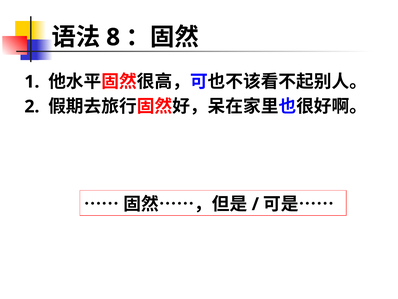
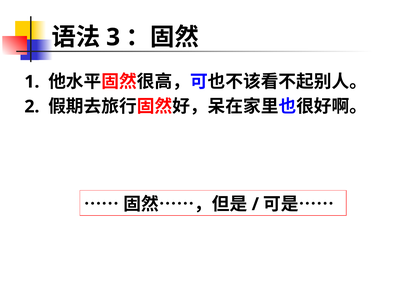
8: 8 -> 3
